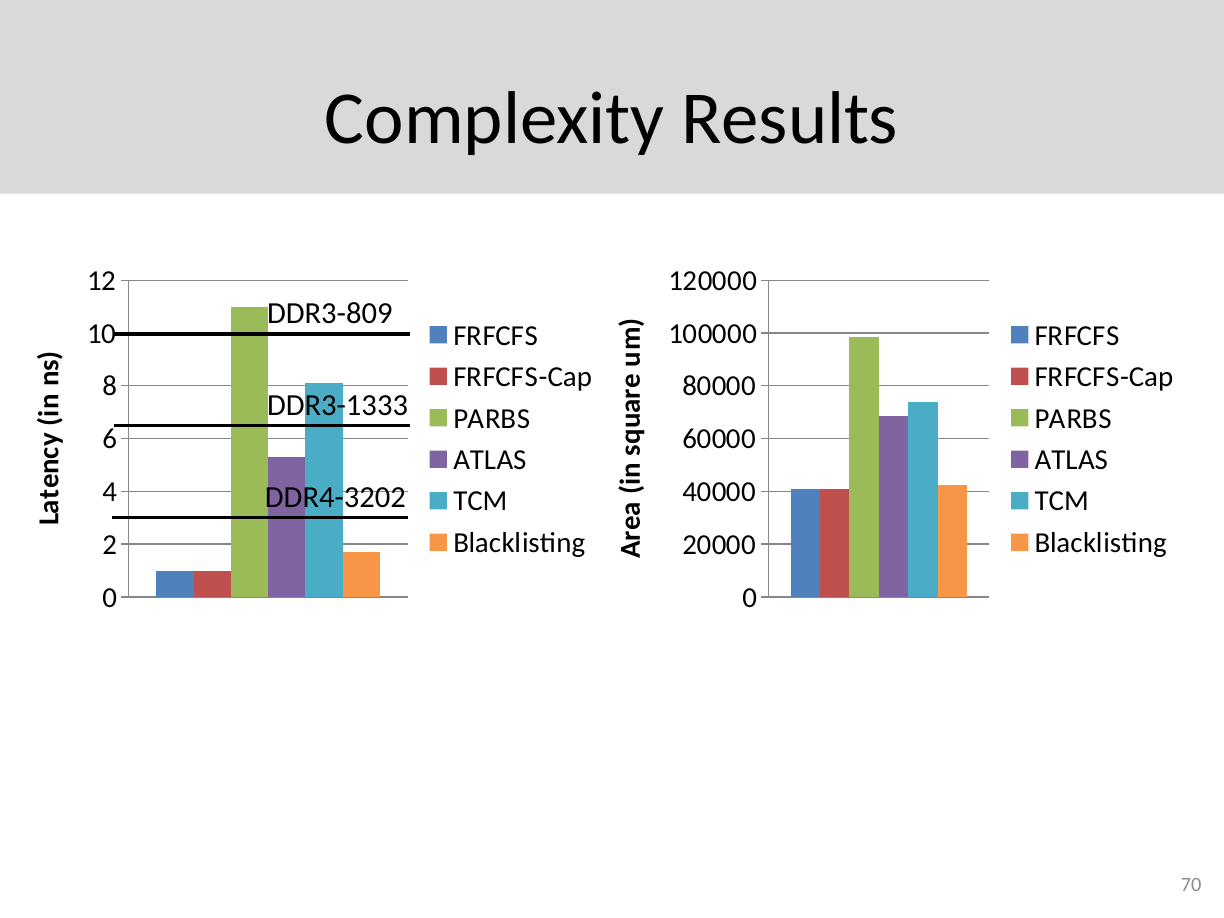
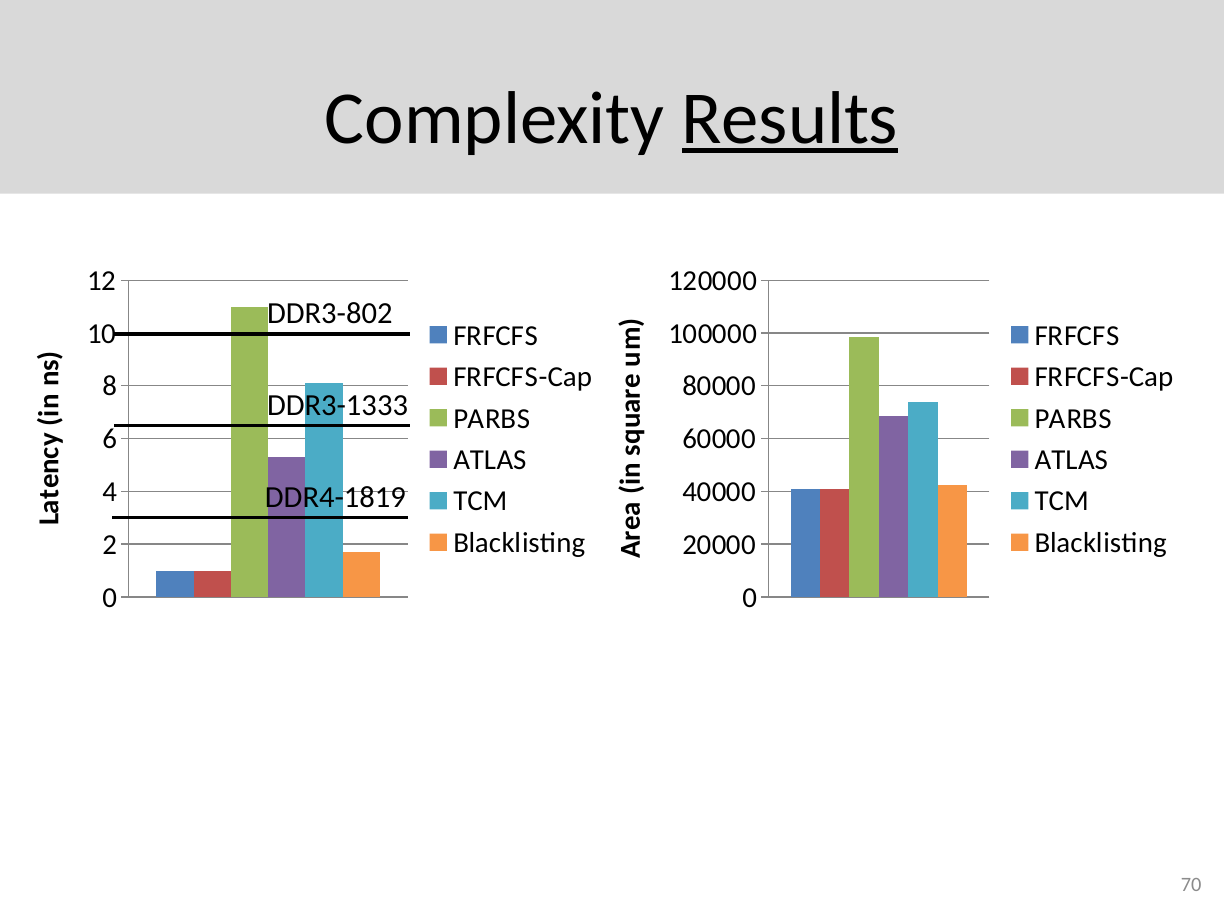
Results underline: none -> present
DDR3-809: DDR3-809 -> DDR3-802
DDR4-3202: DDR4-3202 -> DDR4-1819
